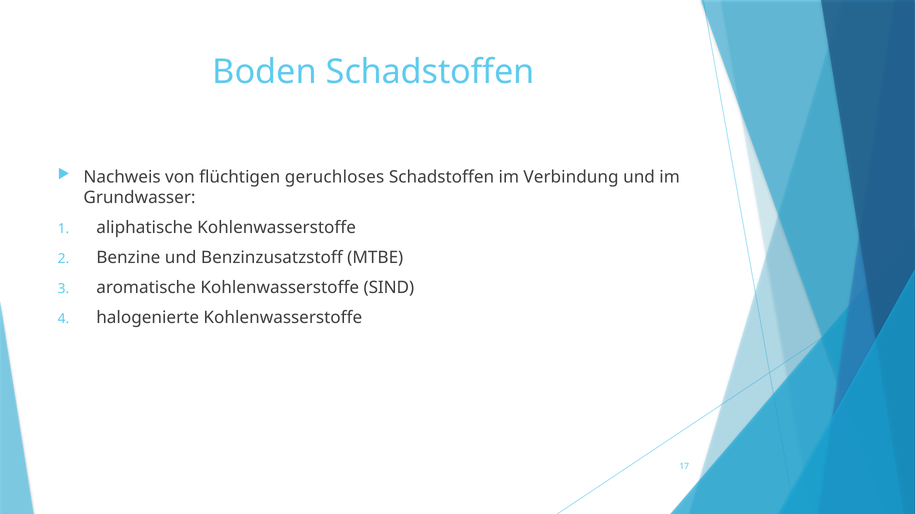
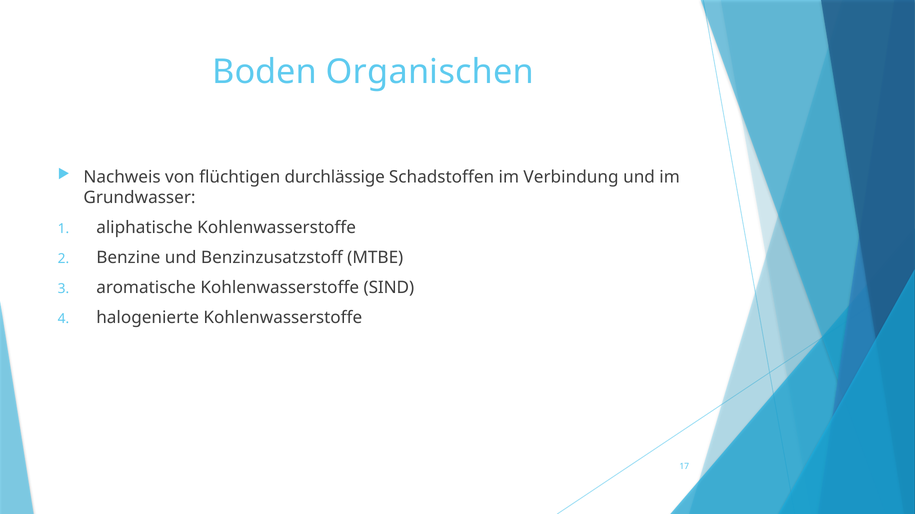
Boden Schadstoffen: Schadstoffen -> Organischen
geruchloses: geruchloses -> durchlässige
